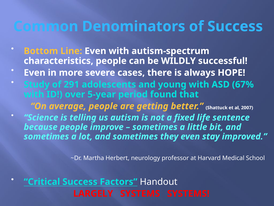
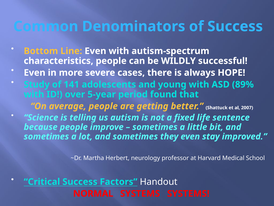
291: 291 -> 141
67%: 67% -> 89%
LARGELY: LARGELY -> NORMAL
